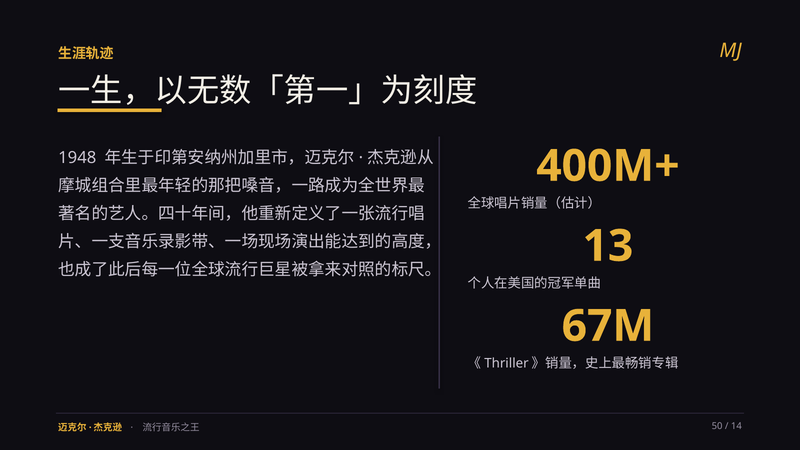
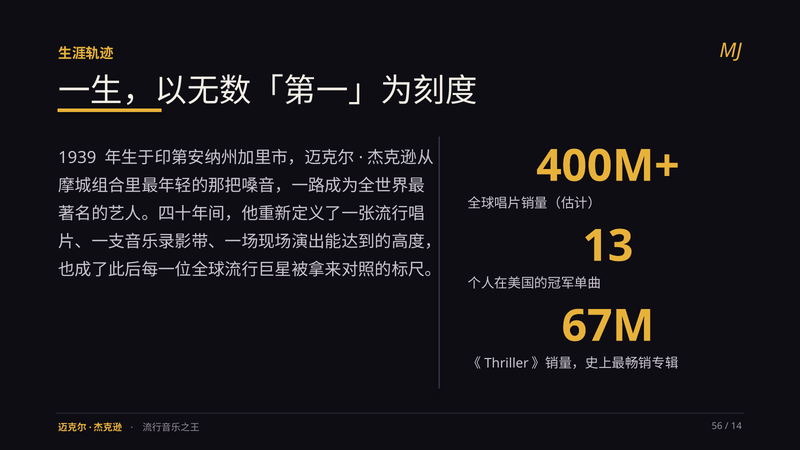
1948: 1948 -> 1939
50: 50 -> 56
